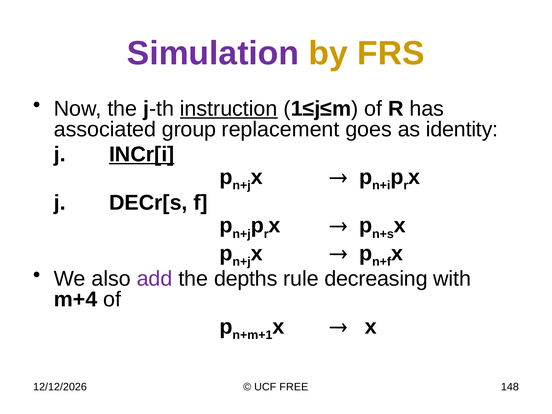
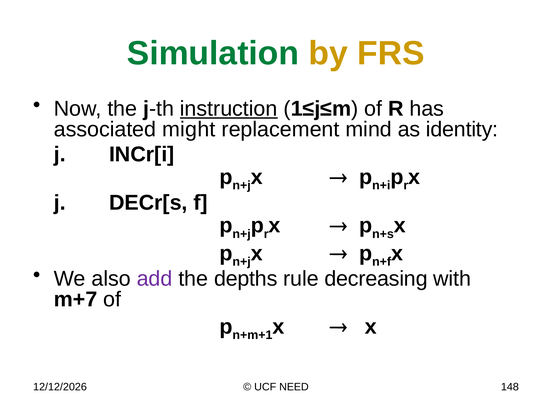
Simulation colour: purple -> green
group: group -> might
goes: goes -> mind
INCr[i underline: present -> none
m+4: m+4 -> m+7
FREE: FREE -> NEED
